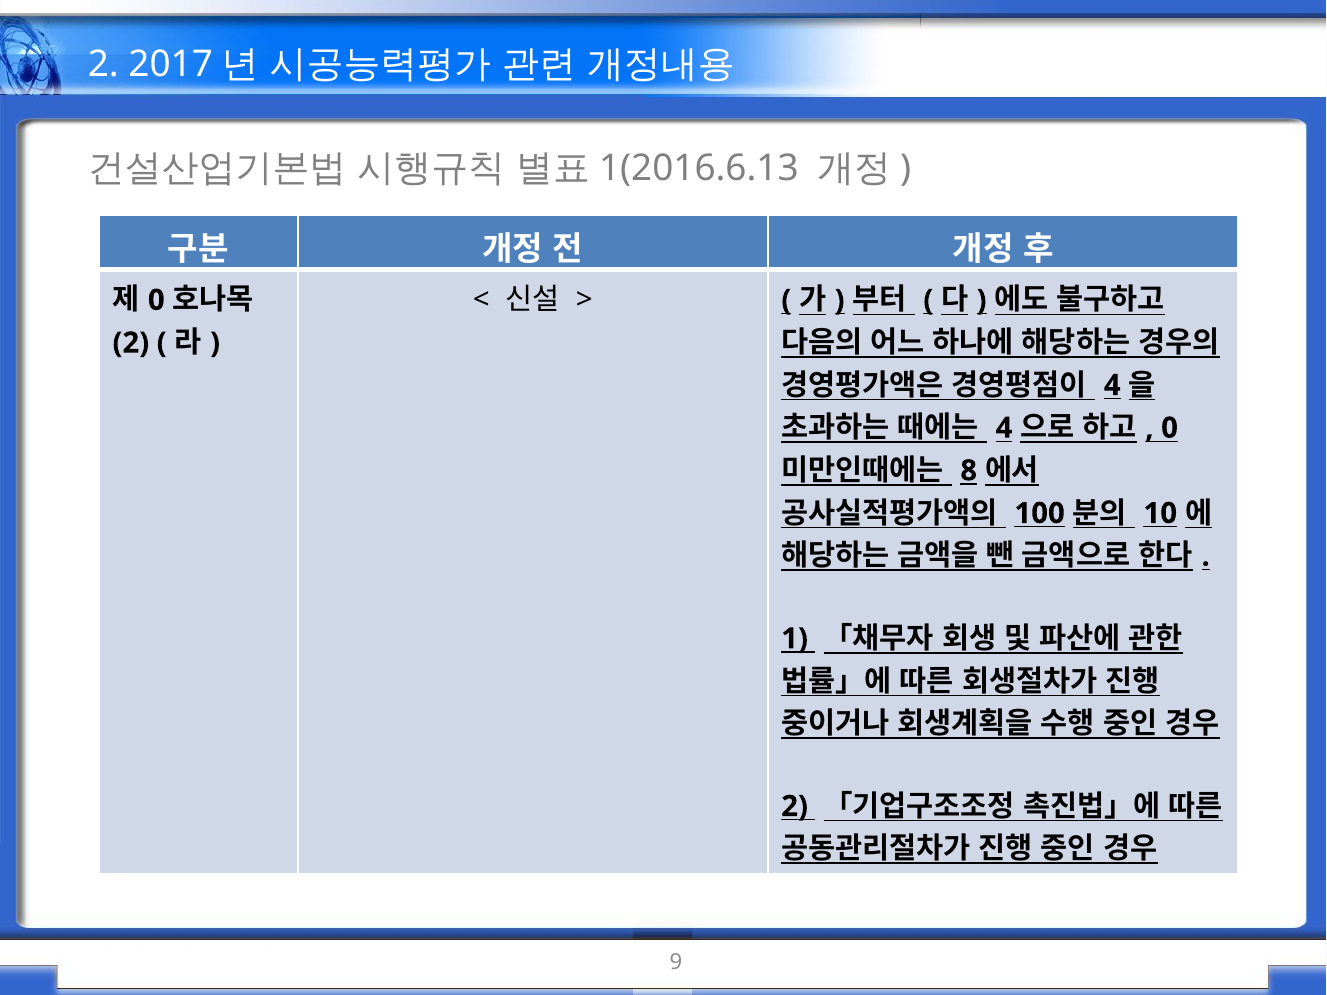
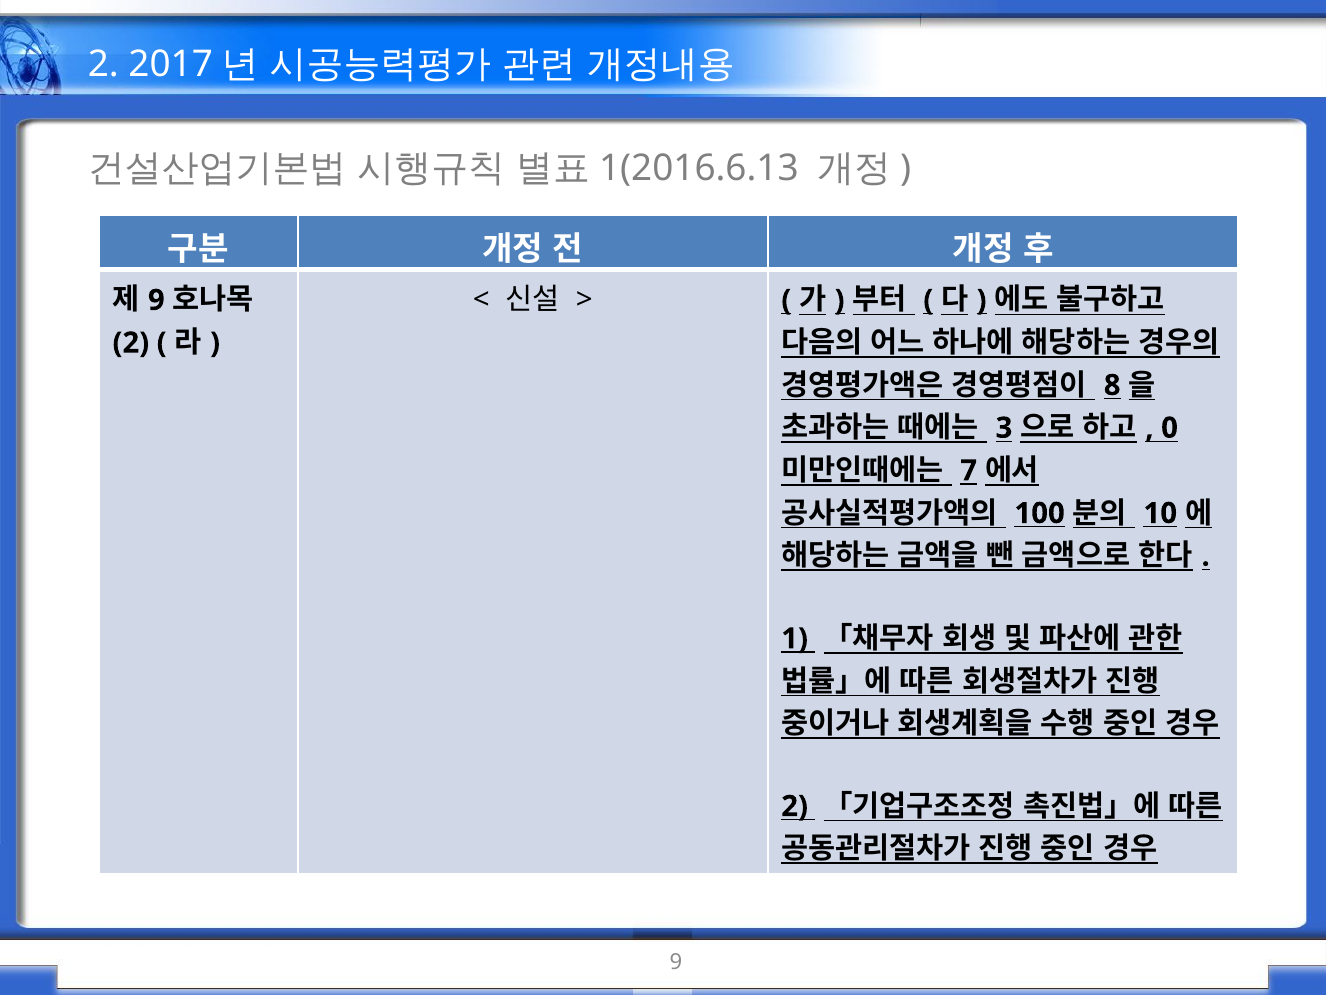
0 at (156, 300): 0 -> 9
4 at (1112, 385): 4 -> 8
4 at (1004, 428): 4 -> 3
8: 8 -> 7
